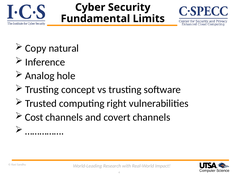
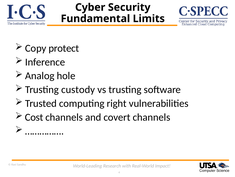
natural: natural -> protect
concept: concept -> custody
